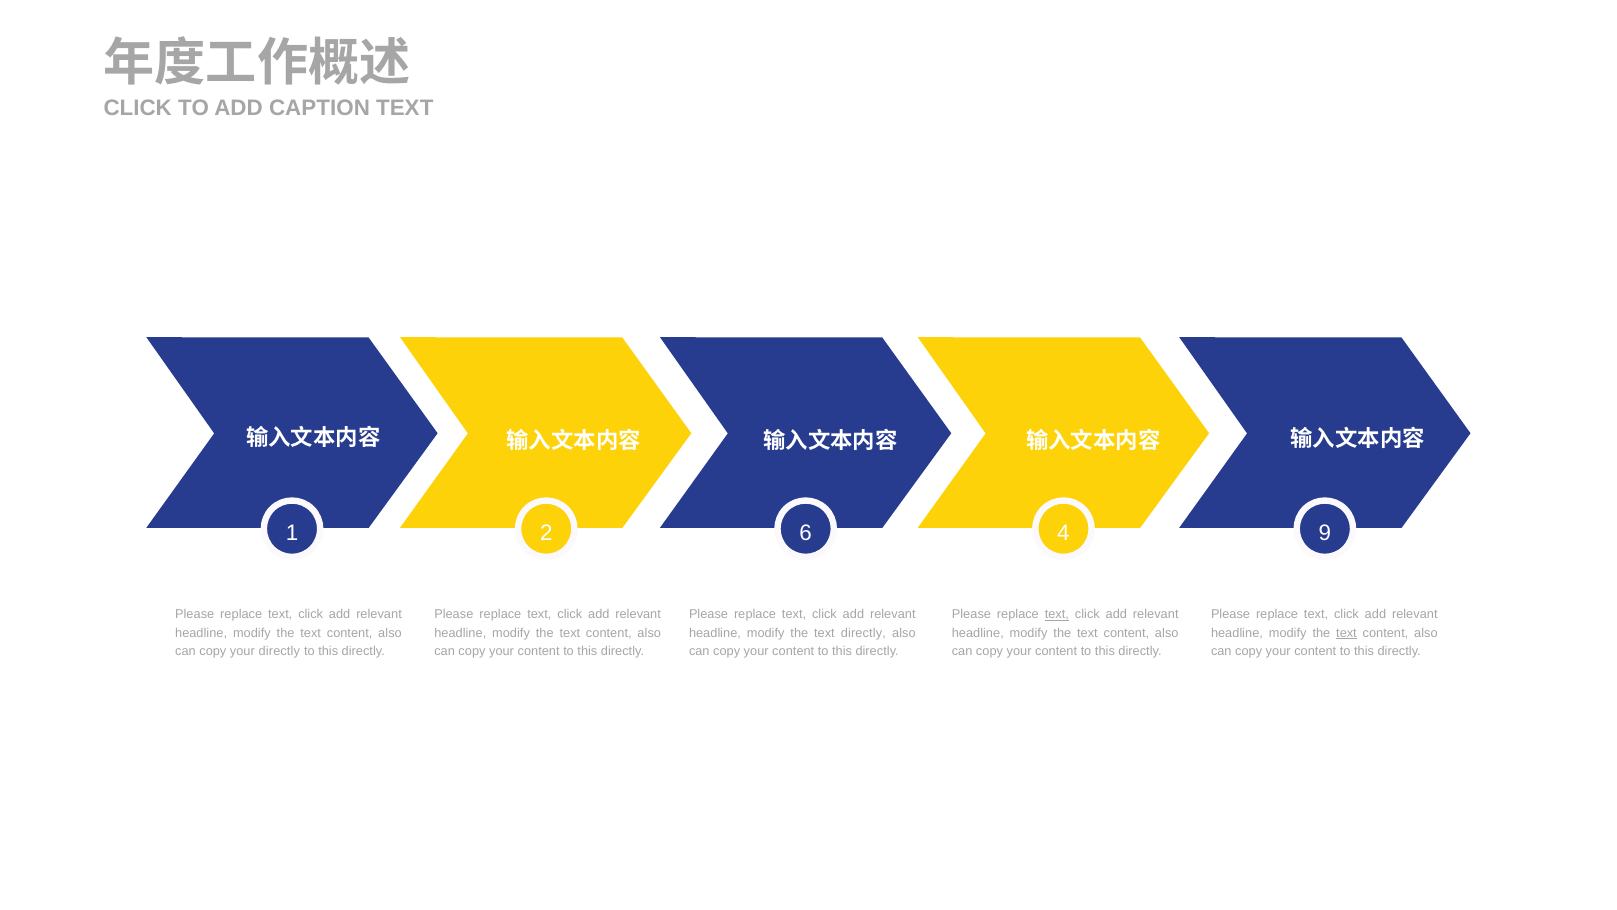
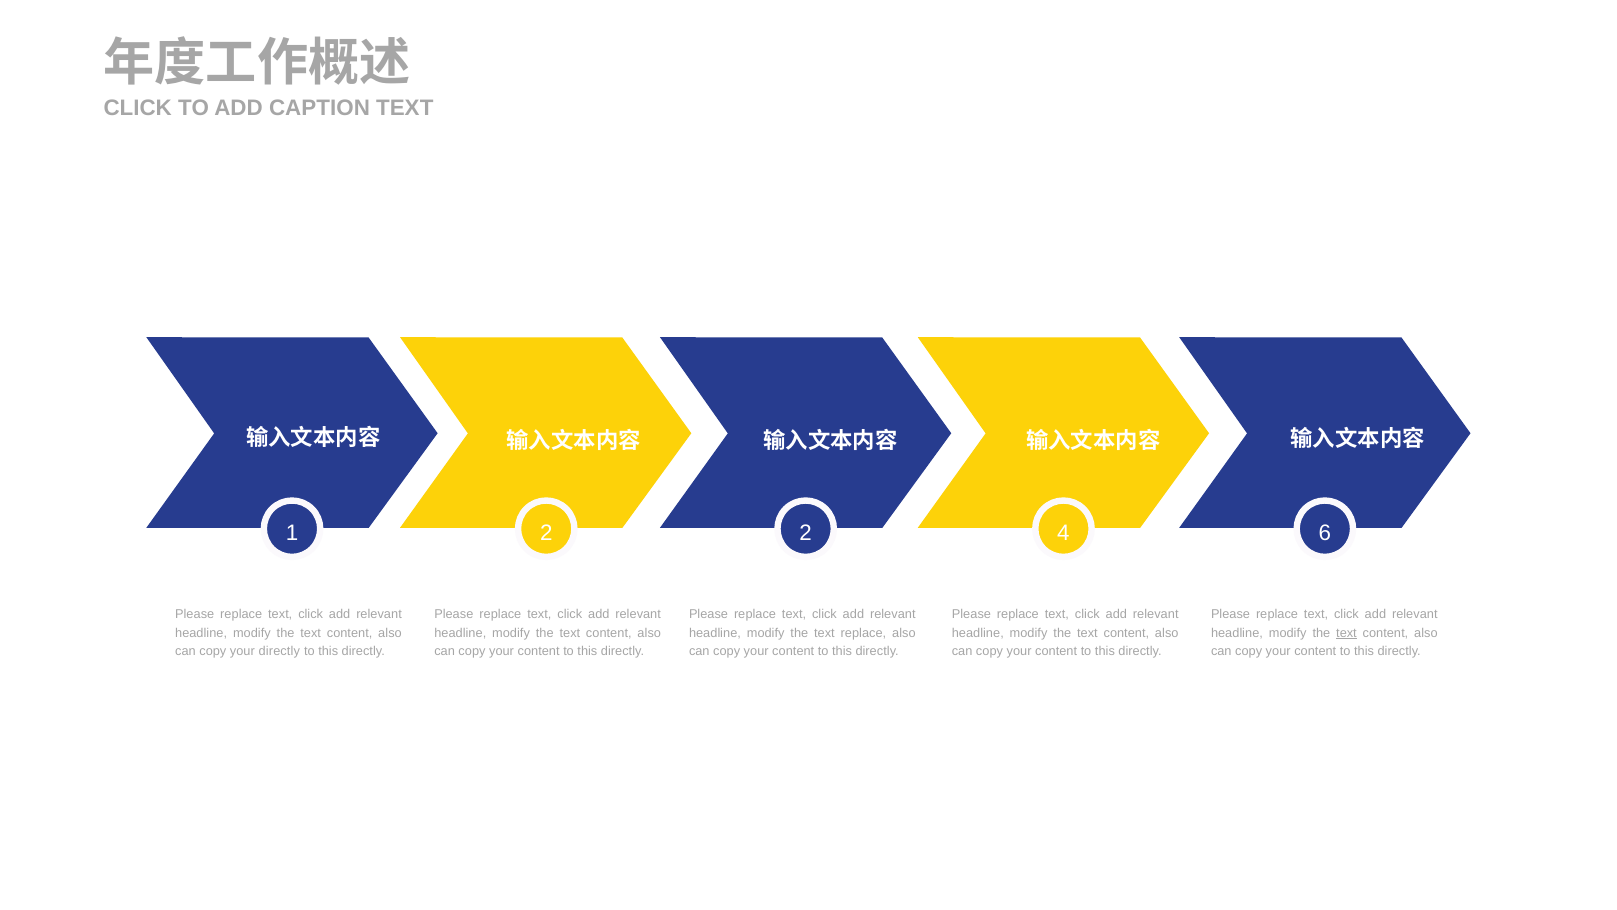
2 6: 6 -> 2
9: 9 -> 6
text at (1057, 614) underline: present -> none
text directly: directly -> replace
